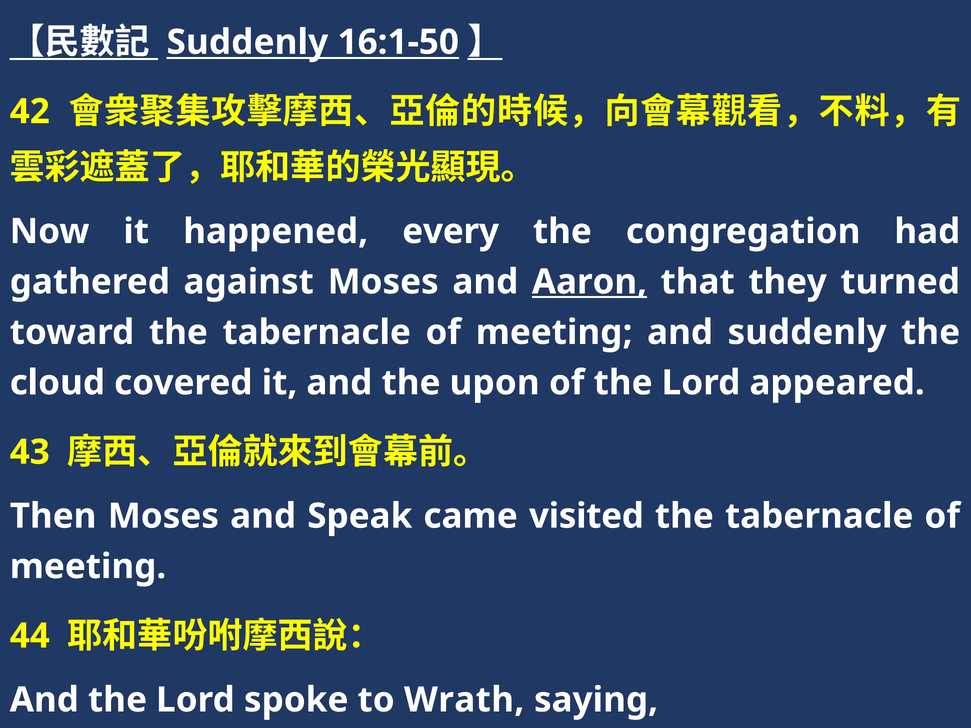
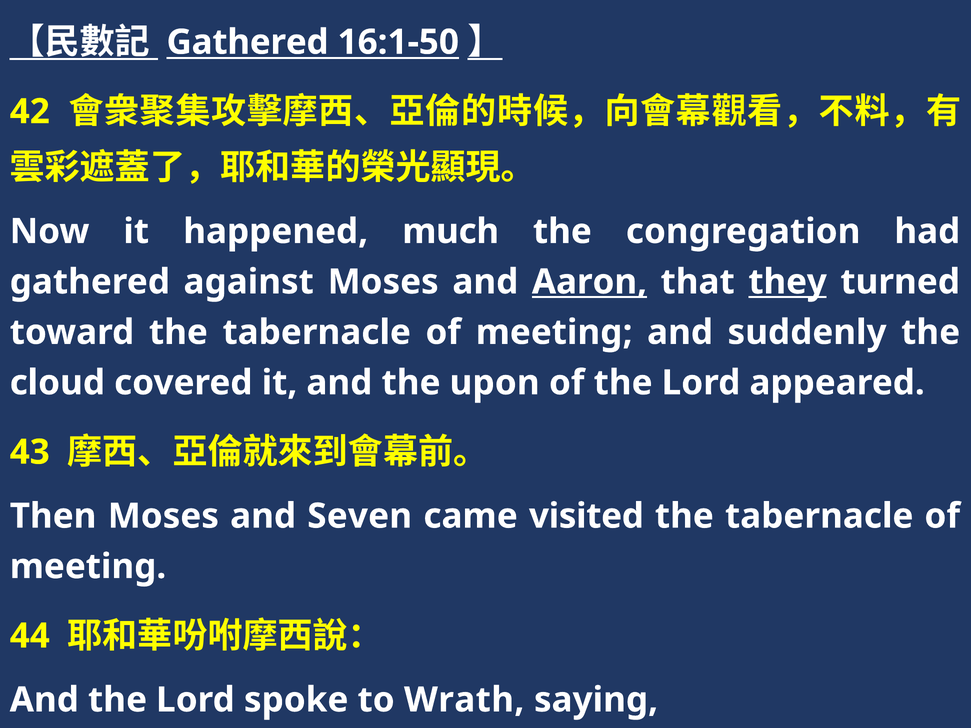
Suddenly at (247, 42): Suddenly -> Gathered
every: every -> much
they underline: none -> present
Speak: Speak -> Seven
